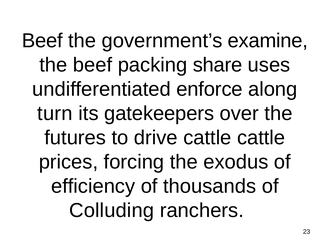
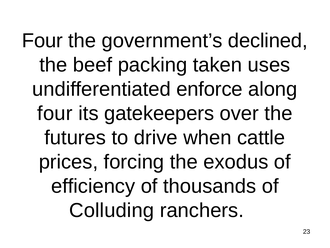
Beef at (42, 41): Beef -> Four
examine: examine -> declined
share: share -> taken
turn at (55, 113): turn -> four
drive cattle: cattle -> when
